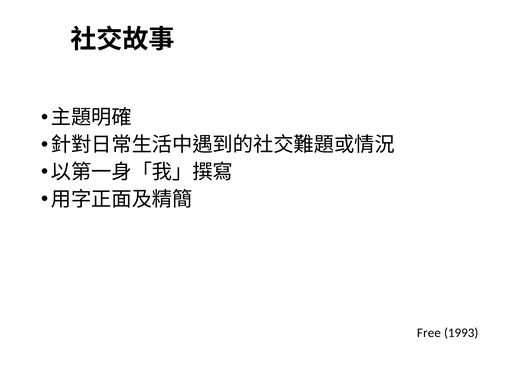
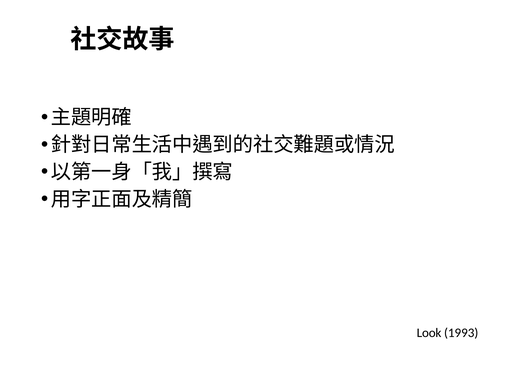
Free: Free -> Look
